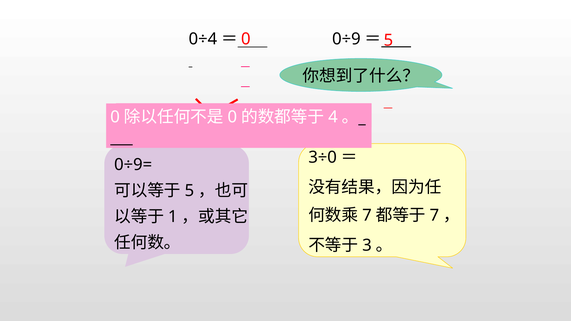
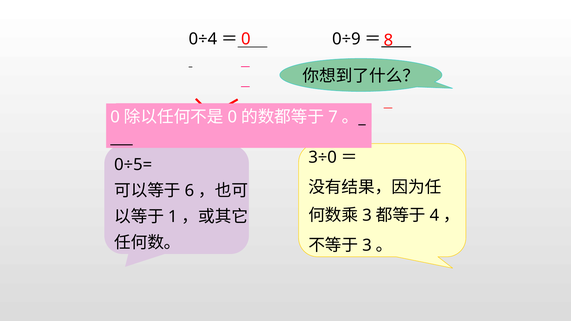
0 5: 5 -> 8
4: 4 -> 7
0÷9=: 0÷9= -> 0÷5=
5 at (189, 191): 5 -> 6
7 at (367, 215): 7 -> 3
7 at (434, 215): 7 -> 4
